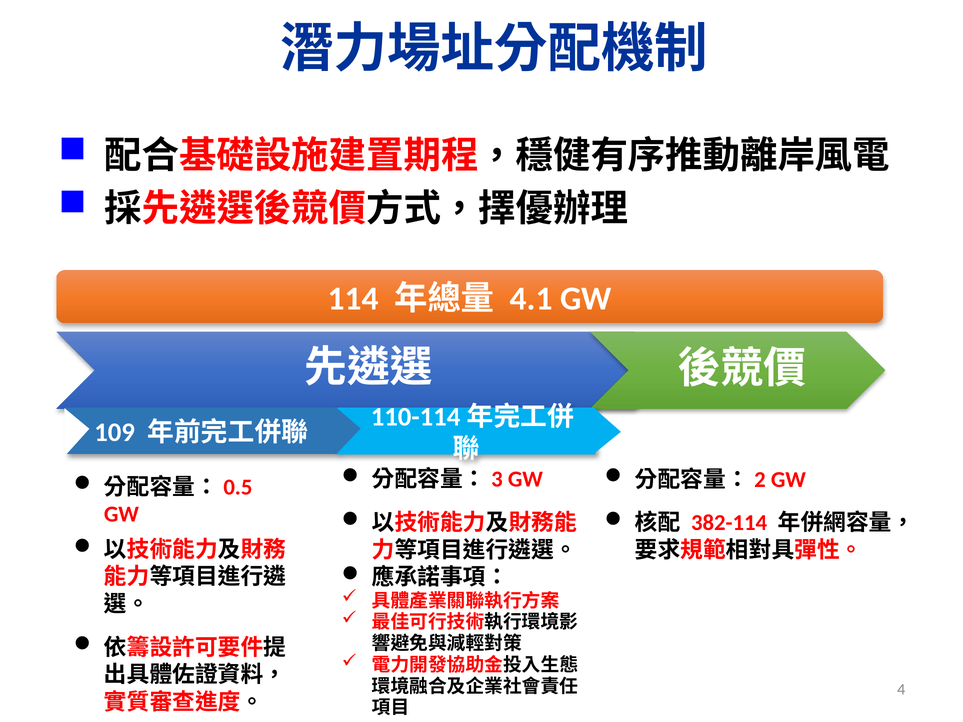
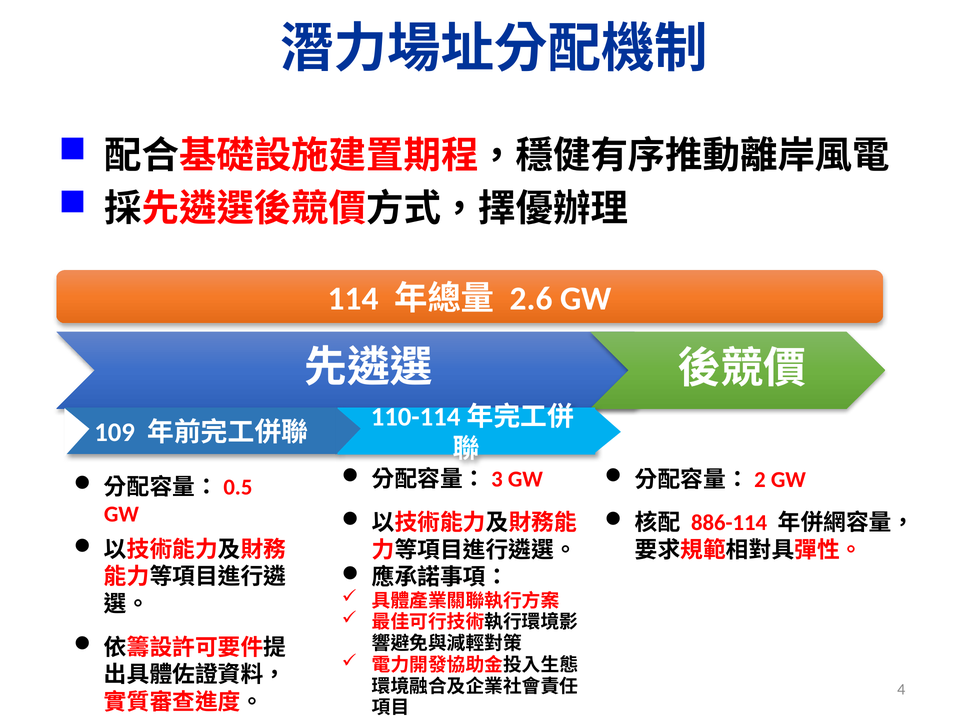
4.1: 4.1 -> 2.6
382-114: 382-114 -> 886-114
